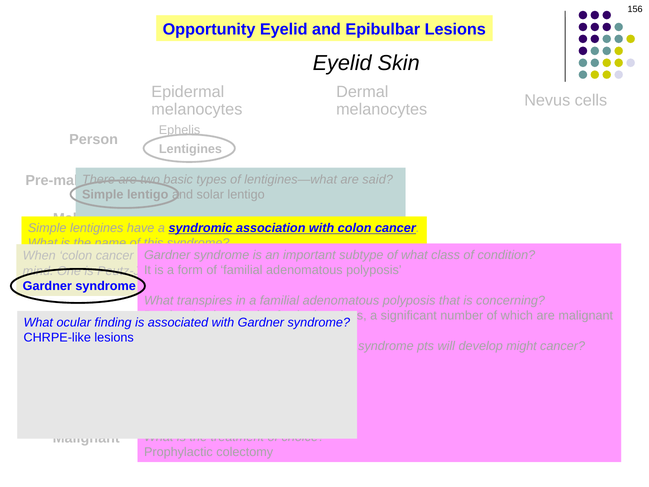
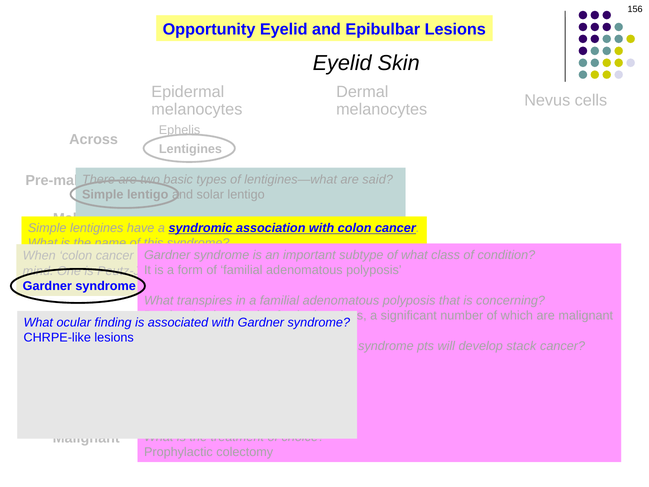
Person: Person -> Across
might: might -> stack
